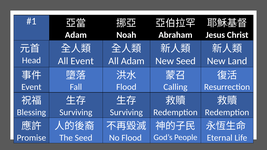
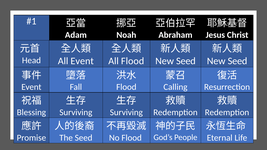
All Adam: Adam -> Flood
Land at (237, 61): Land -> Seed
